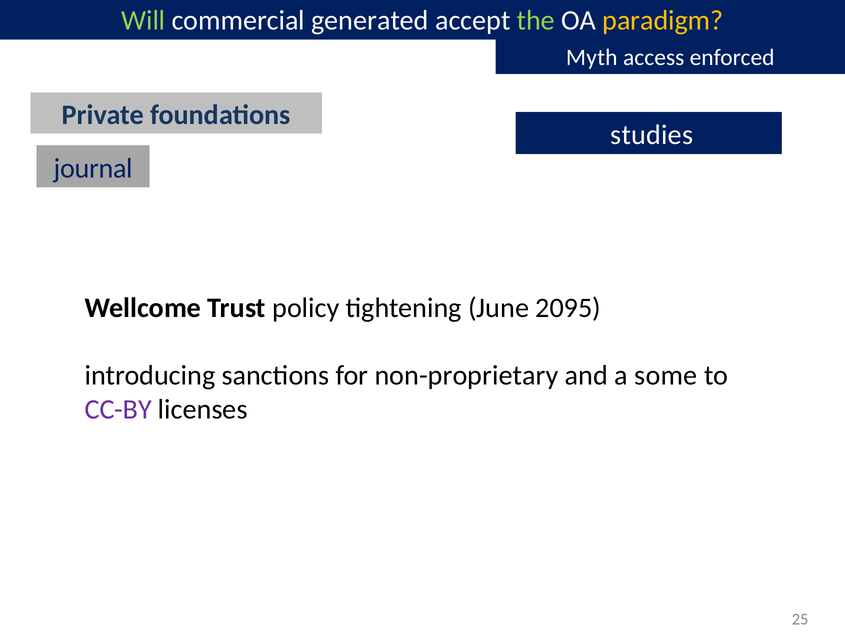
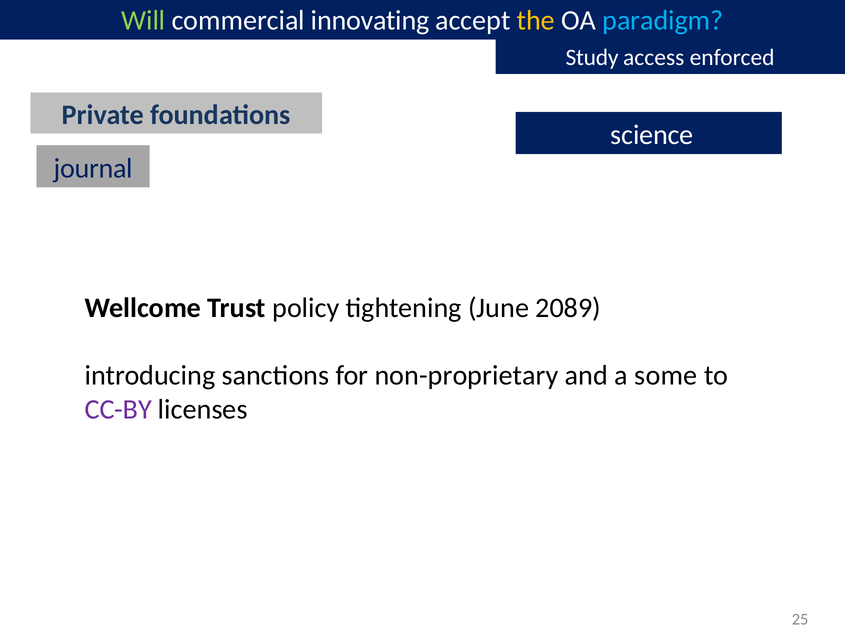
generated: generated -> innovating
the colour: light green -> yellow
paradigm colour: yellow -> light blue
Myth: Myth -> Study
studies: studies -> science
2095: 2095 -> 2089
